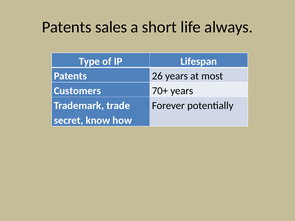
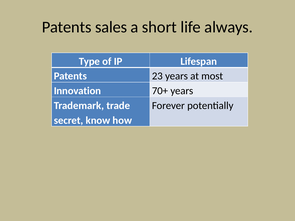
26: 26 -> 23
Customers: Customers -> Innovation
